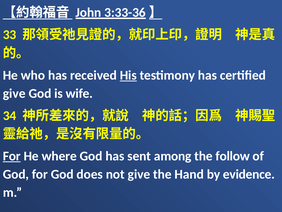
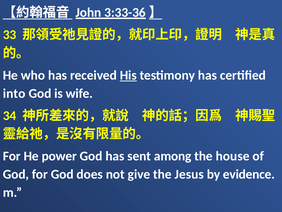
give at (14, 93): give -> into
For at (12, 156) underline: present -> none
where: where -> power
follow: follow -> house
Hand: Hand -> Jesus
